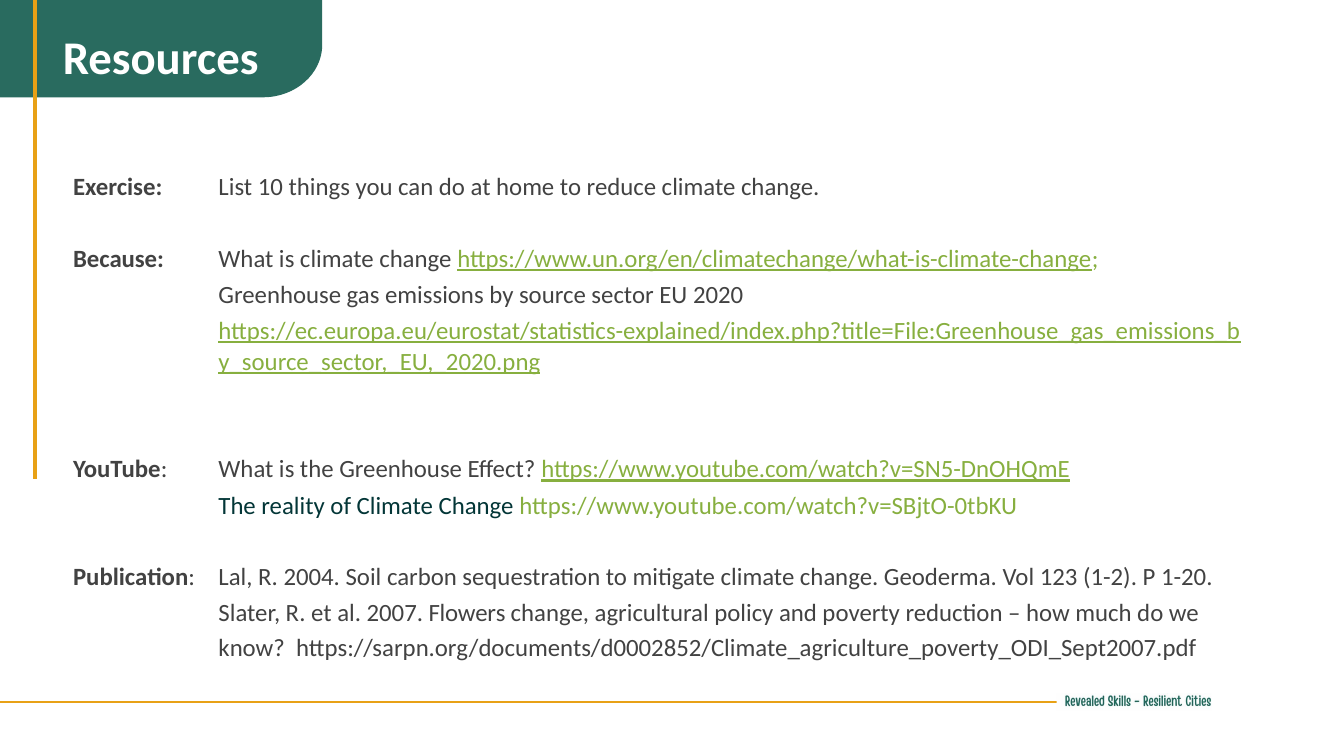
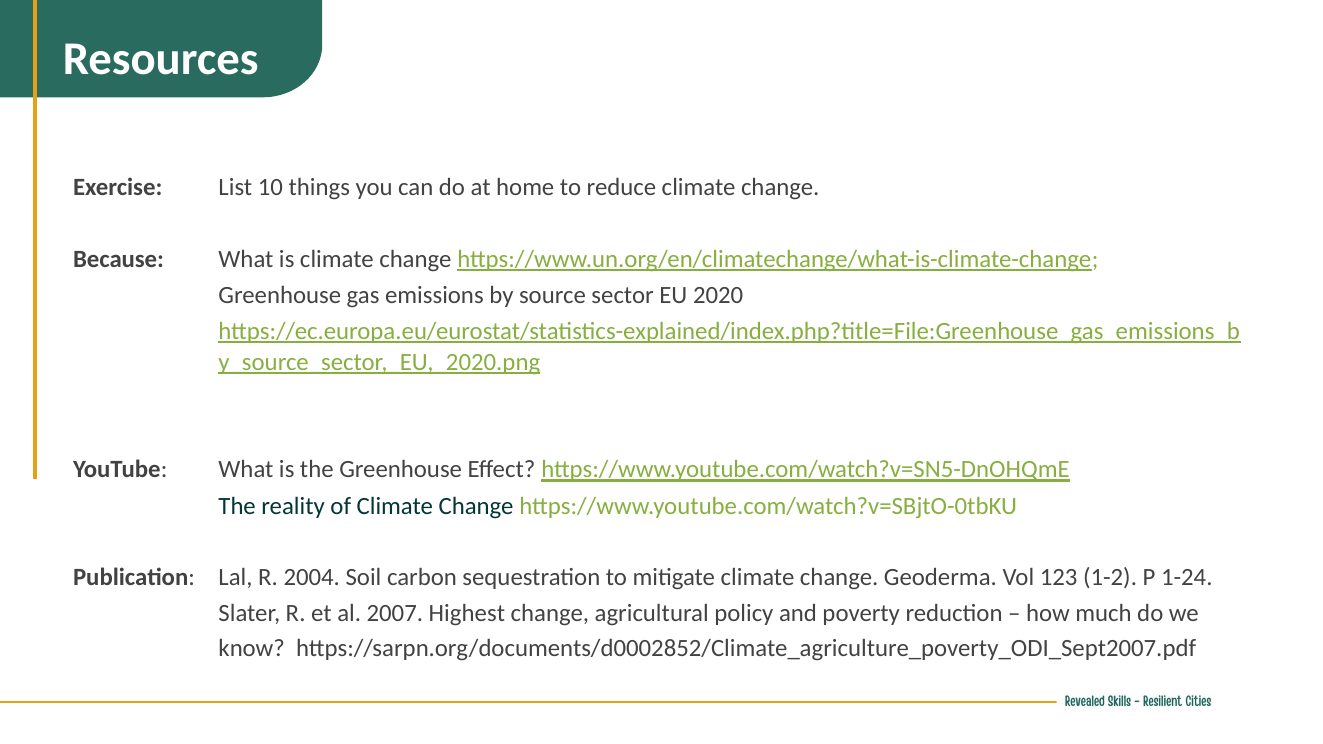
1-20: 1-20 -> 1-24
Flowers: Flowers -> Highest
